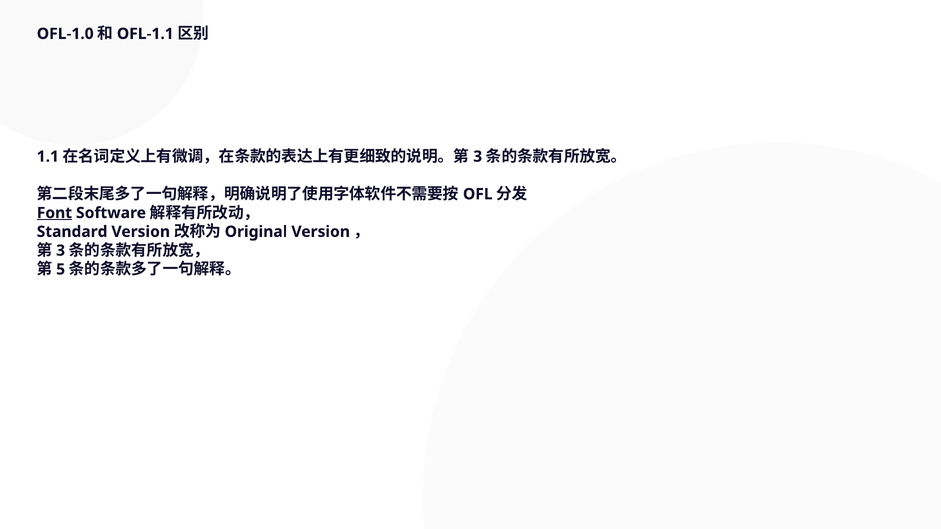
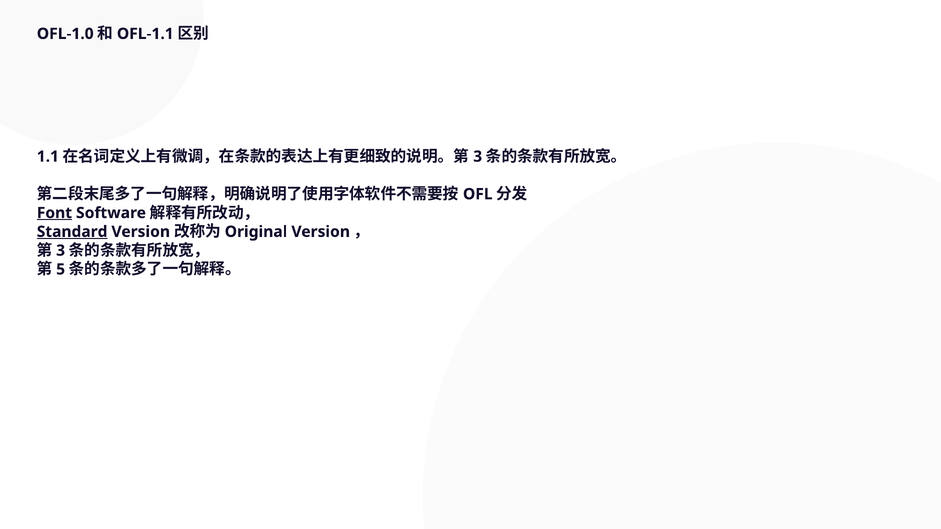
Standard underline: none -> present
